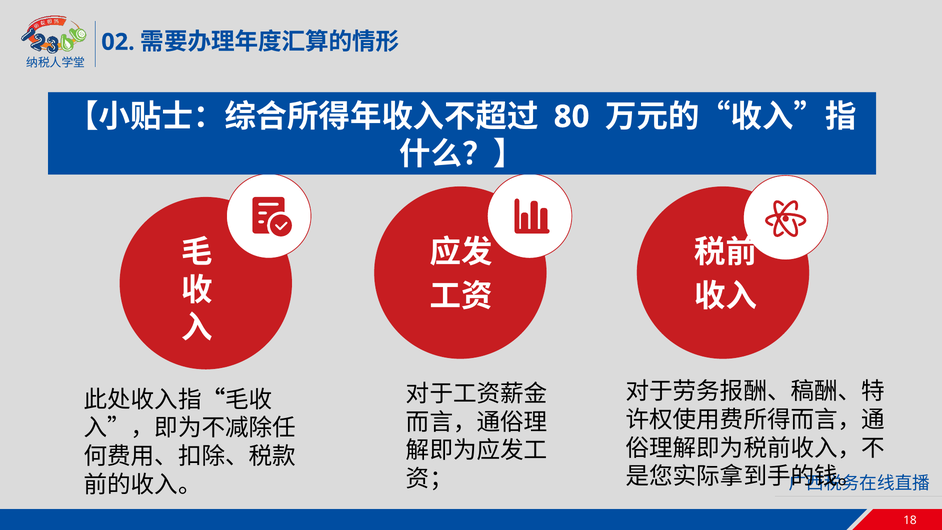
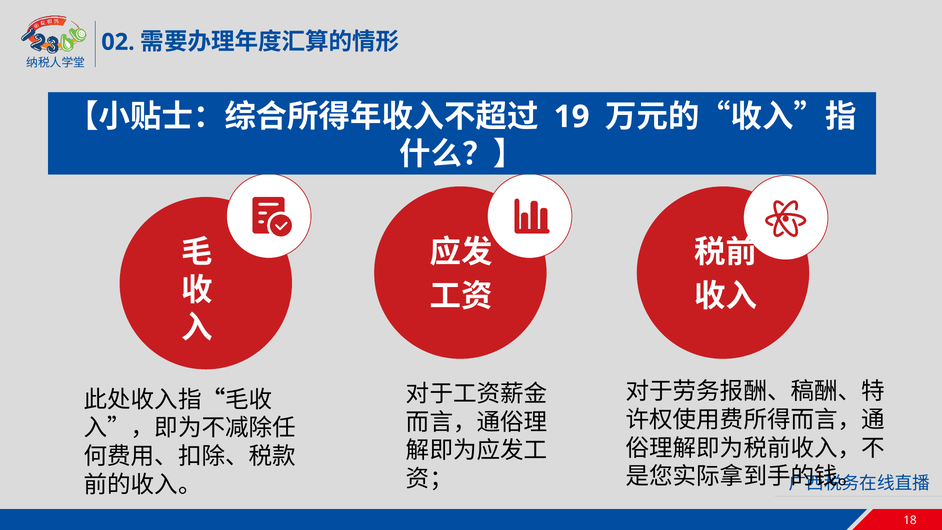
80: 80 -> 19
